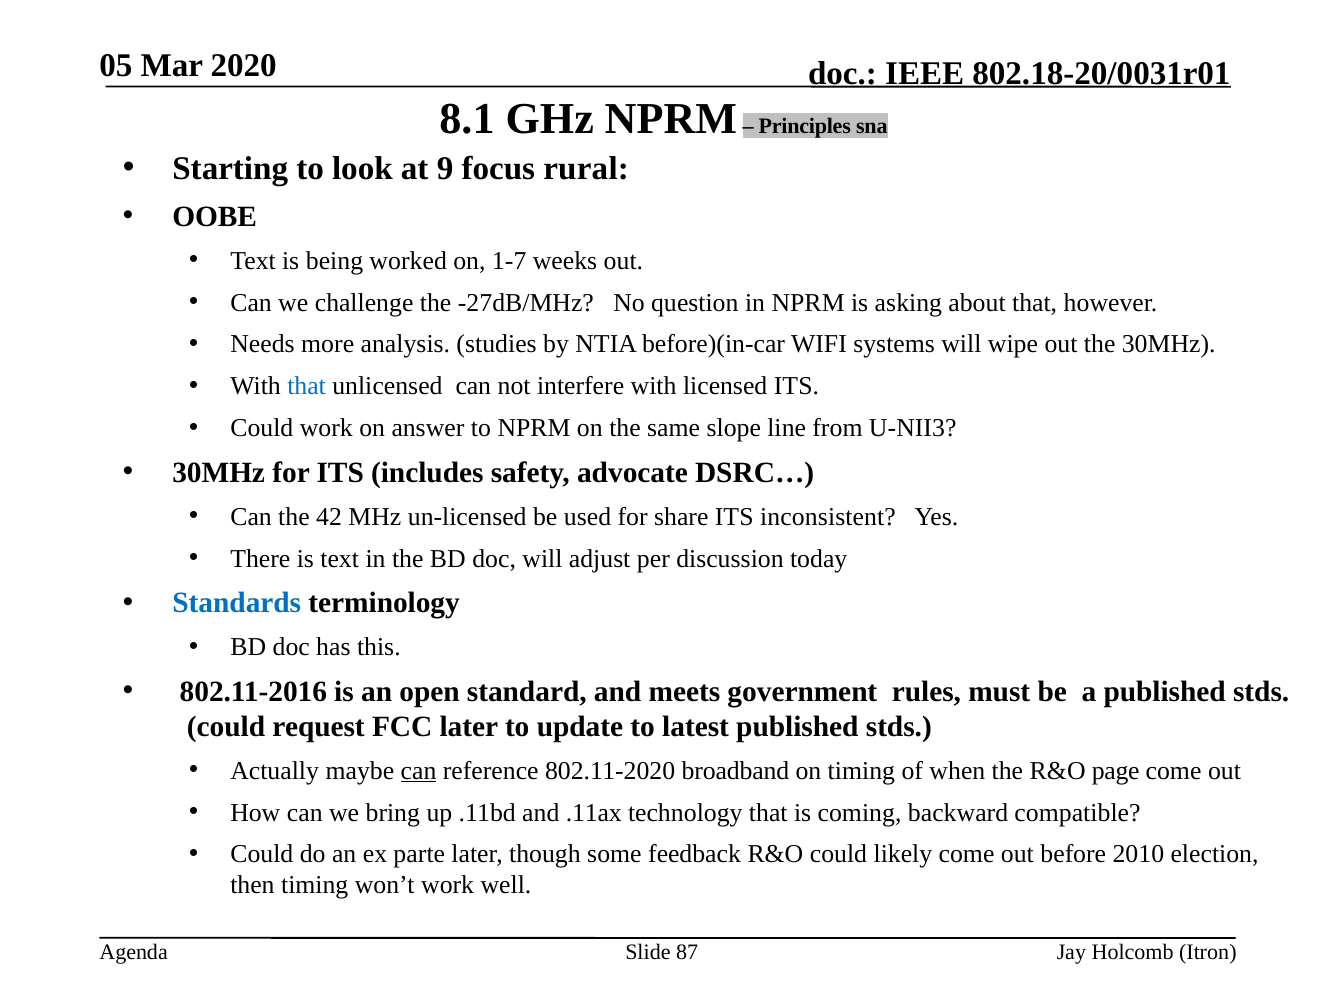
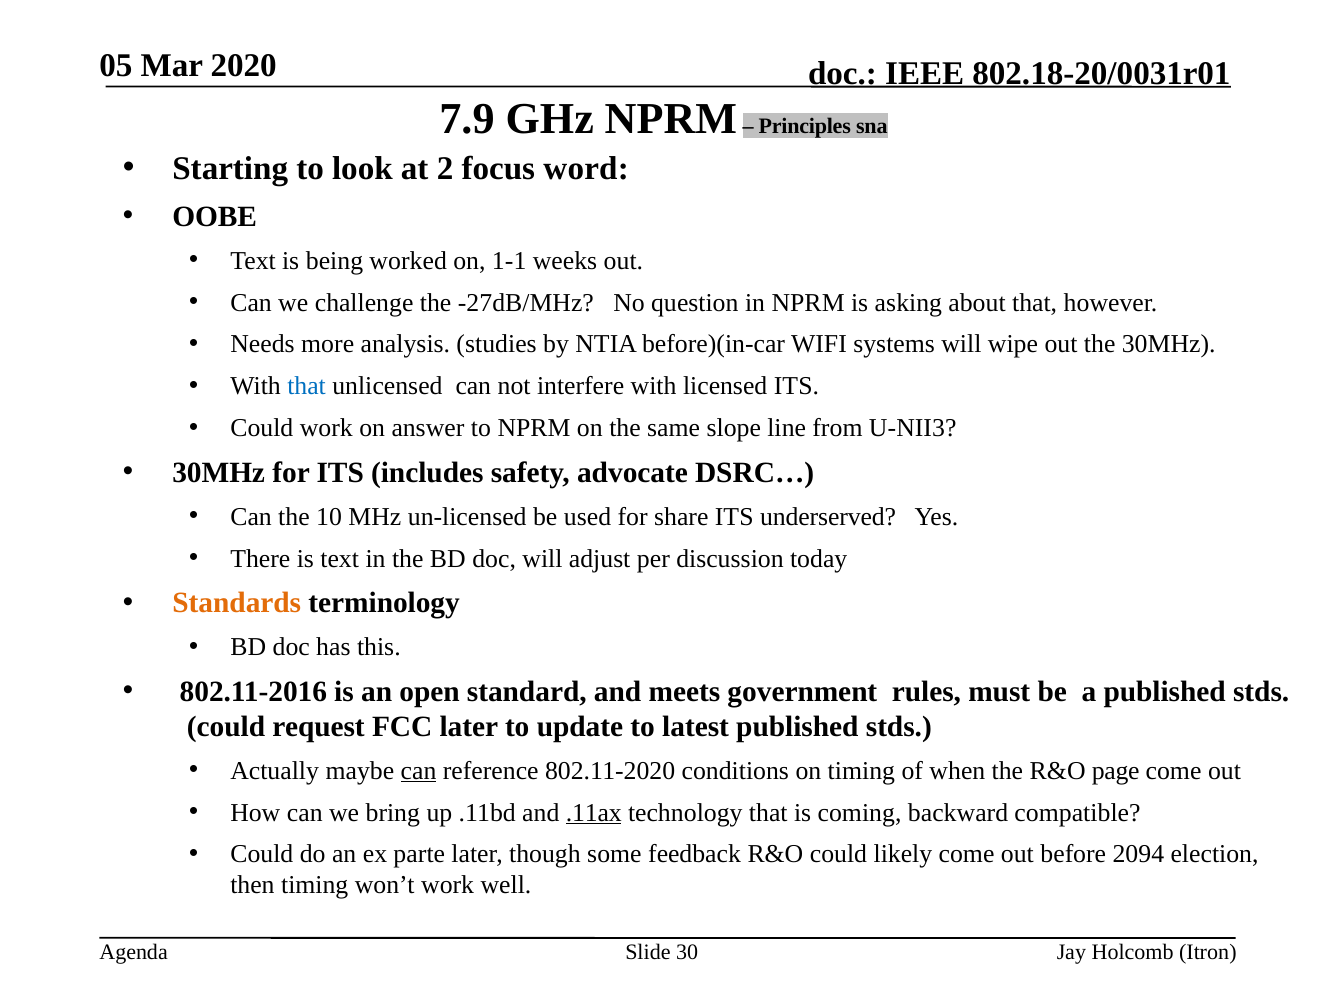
8.1: 8.1 -> 7.9
9: 9 -> 2
rural: rural -> word
1-7: 1-7 -> 1-1
42: 42 -> 10
inconsistent: inconsistent -> underserved
Standards colour: blue -> orange
broadband: broadband -> conditions
.11ax underline: none -> present
2010: 2010 -> 2094
87: 87 -> 30
